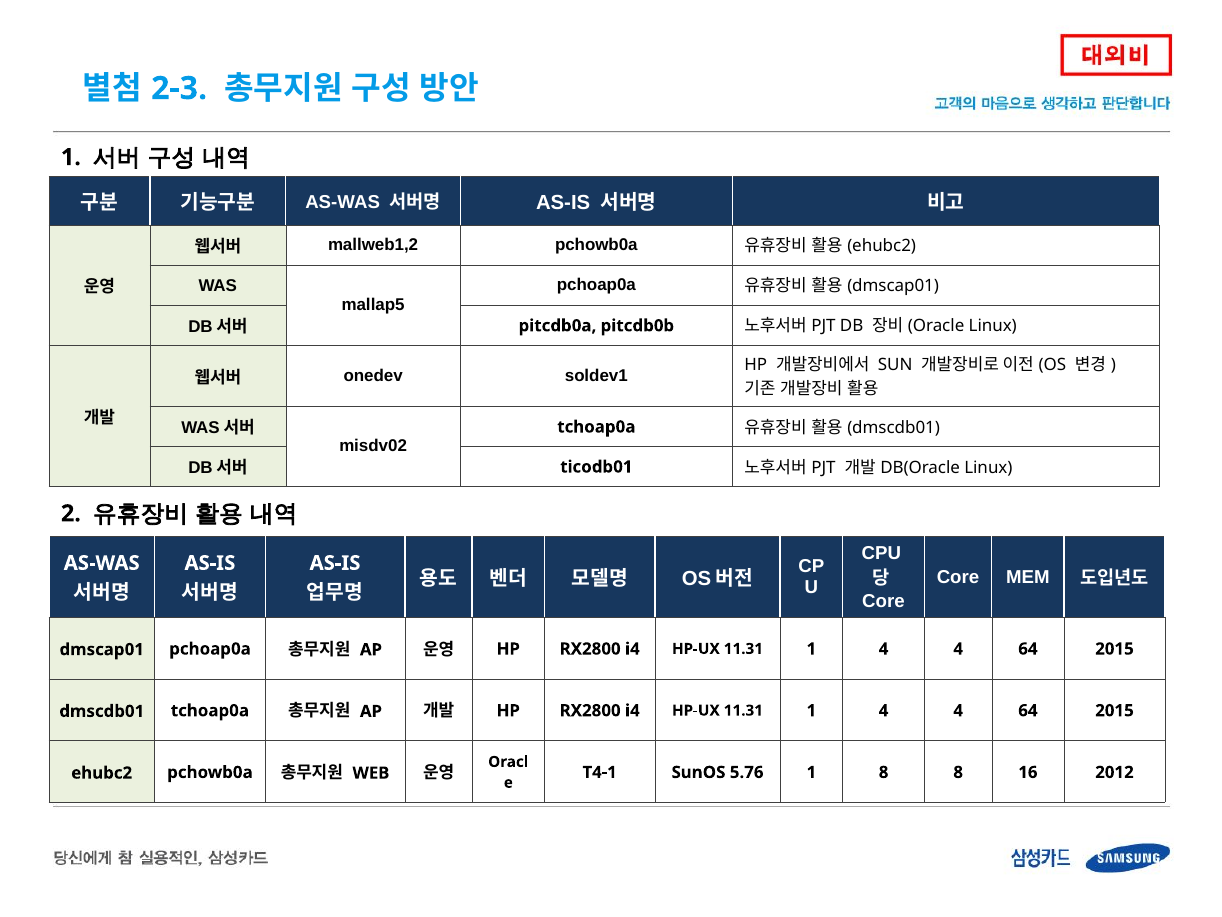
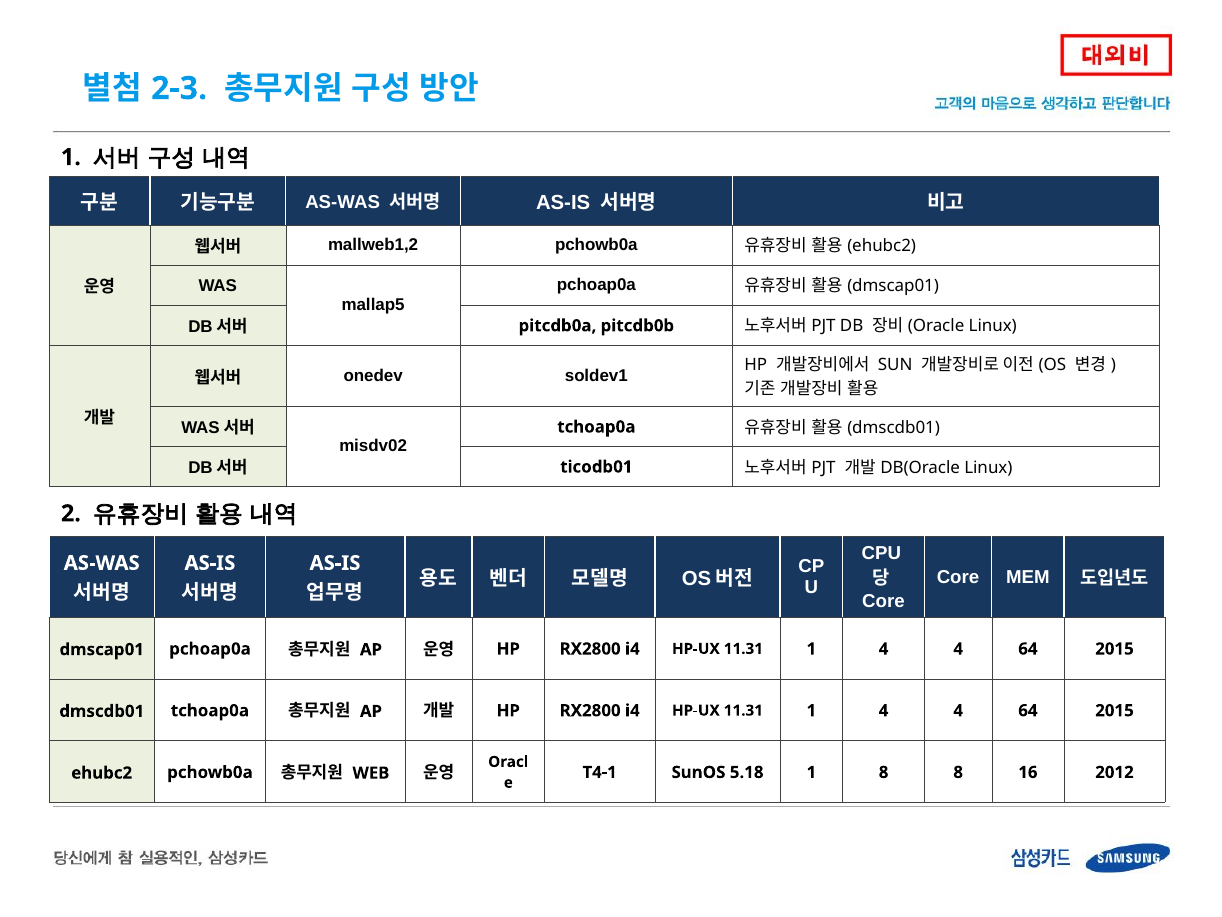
5.76: 5.76 -> 5.18
